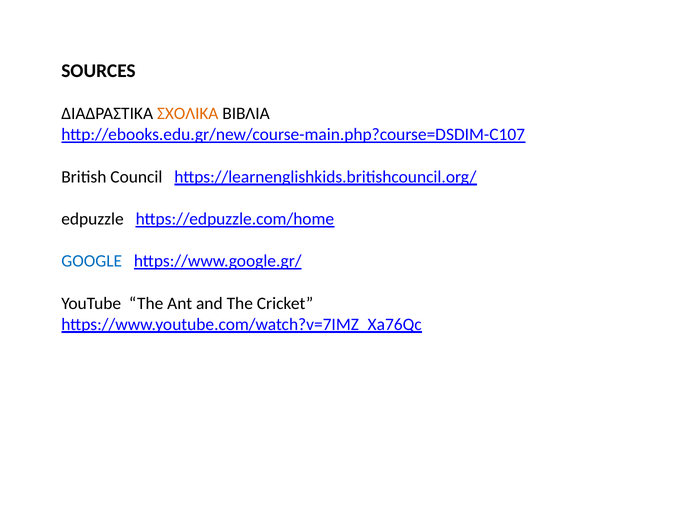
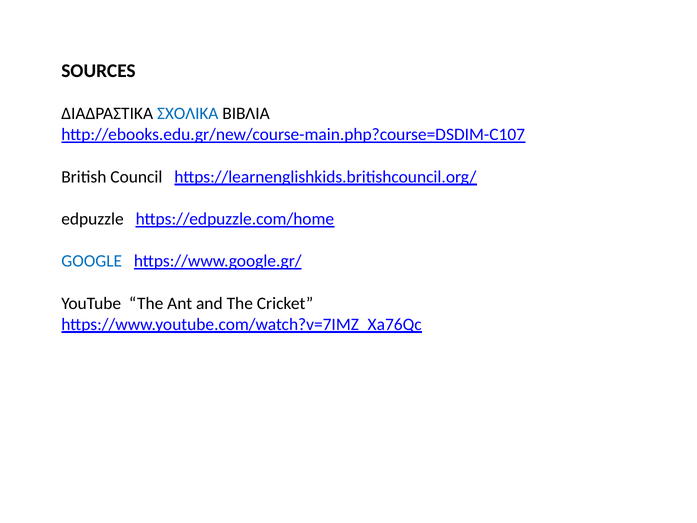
ΣΧΟΛΙΚΑ colour: orange -> blue
